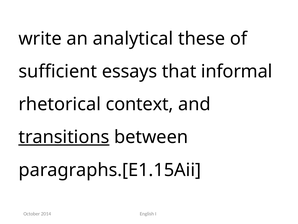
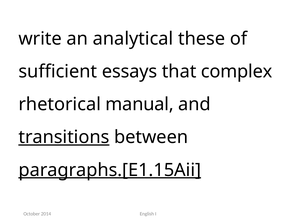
informal: informal -> complex
context: context -> manual
paragraphs.[E1.15Aii underline: none -> present
